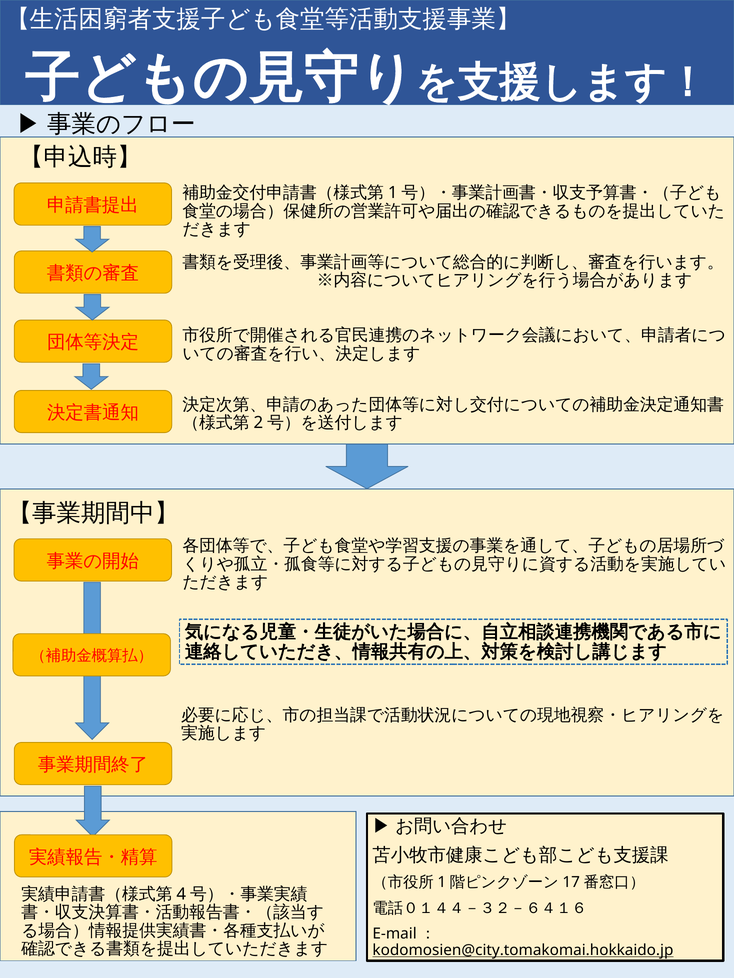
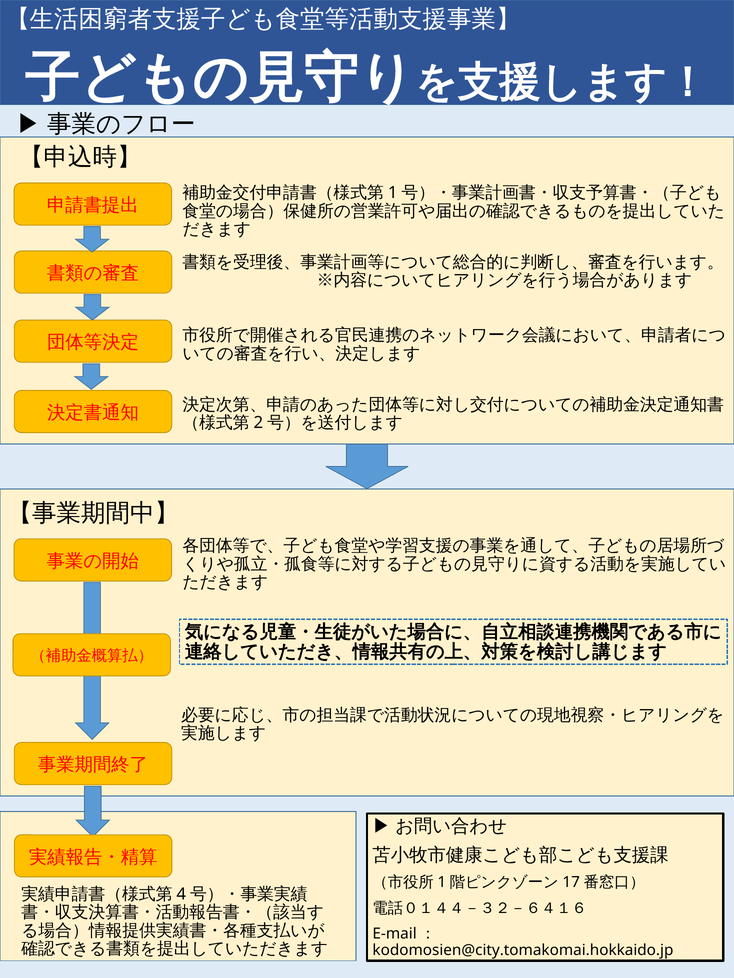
kodomosien@city.tomakomai.hokkaido.jp underline: present -> none
